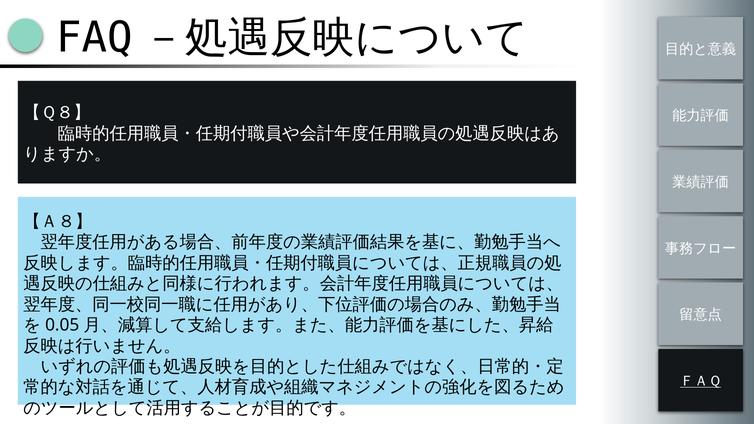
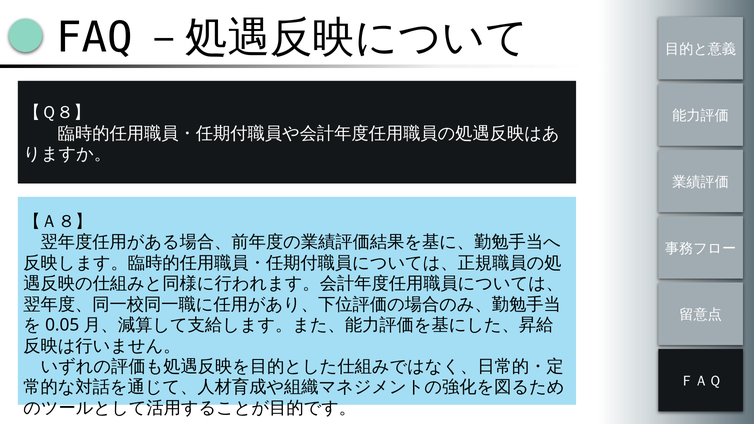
ＦＡＱ underline: present -> none
